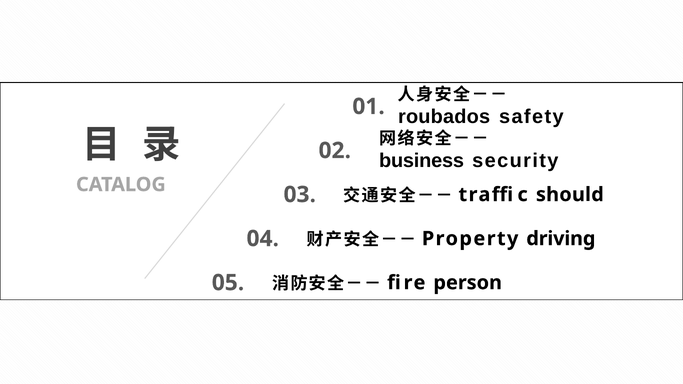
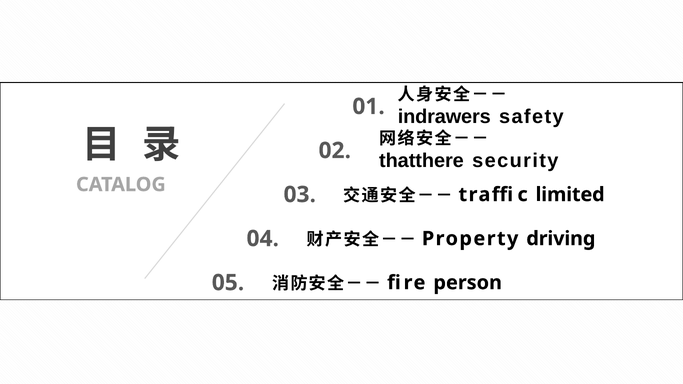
roubados: roubados -> indrawers
business: business -> thatthere
should: should -> limited
